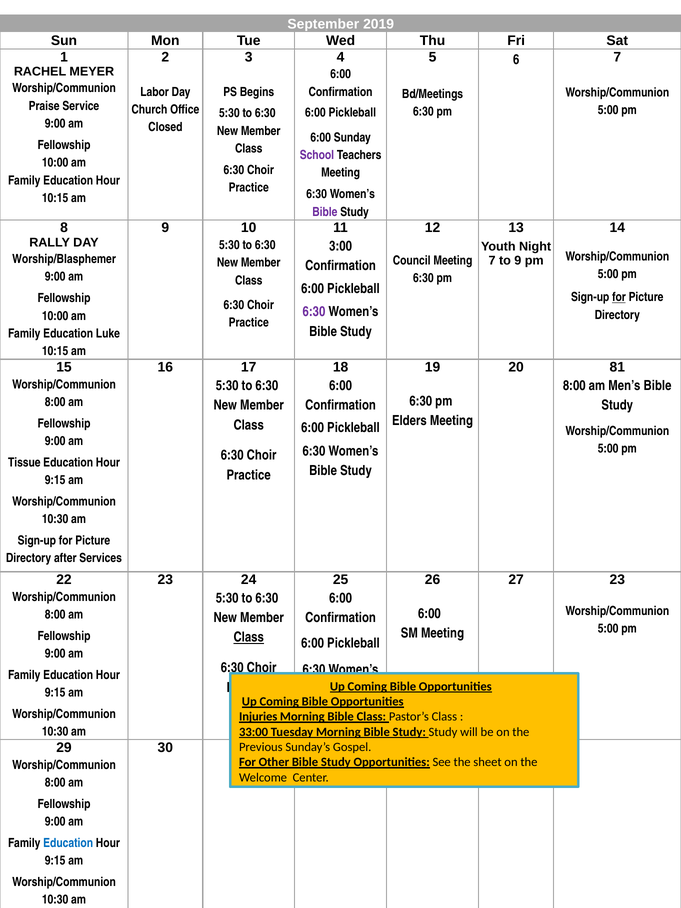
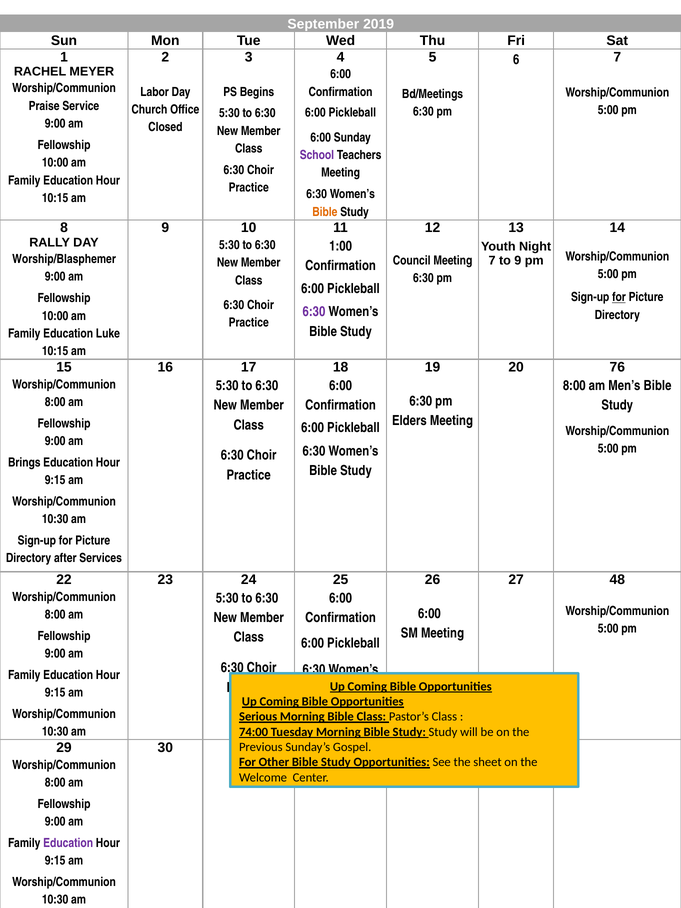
Bible at (325, 212) colour: purple -> orange
3:00: 3:00 -> 1:00
81: 81 -> 76
Tissue: Tissue -> Brings
27 23: 23 -> 48
Class at (249, 637) underline: present -> none
Injuries: Injuries -> Serious
33:00: 33:00 -> 74:00
Education at (68, 843) colour: blue -> purple
